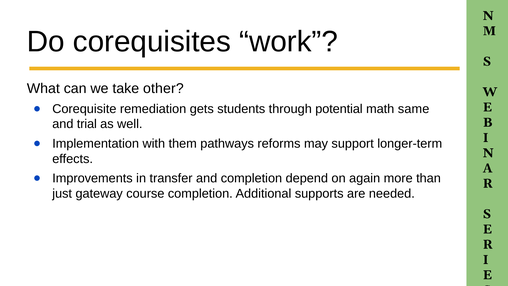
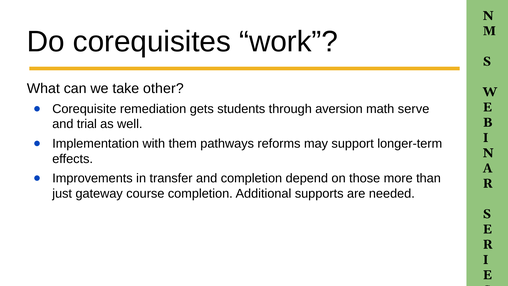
potential: potential -> aversion
same: same -> serve
again: again -> those
